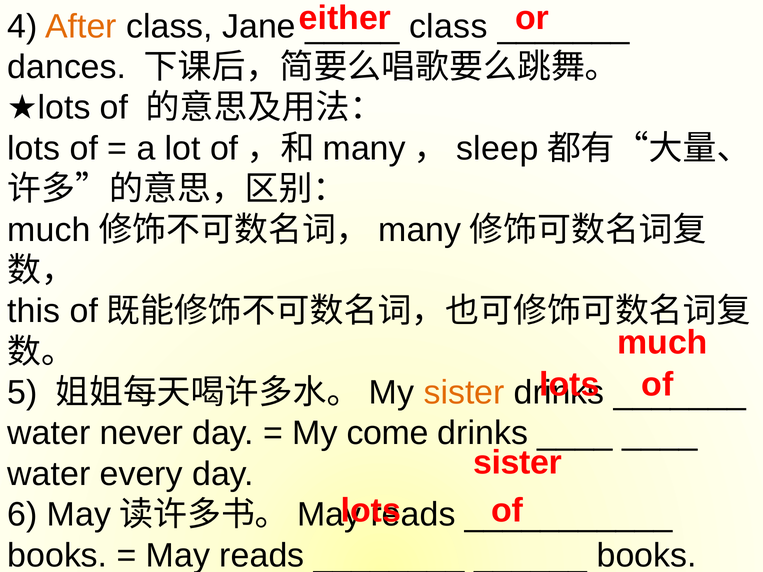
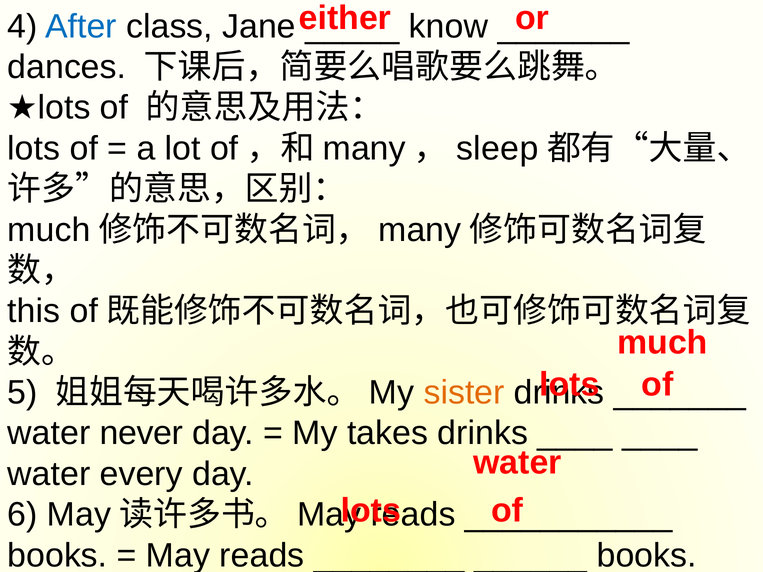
After colour: orange -> blue
class at (448, 26): class -> know
come: come -> takes
sister at (517, 463): sister -> water
